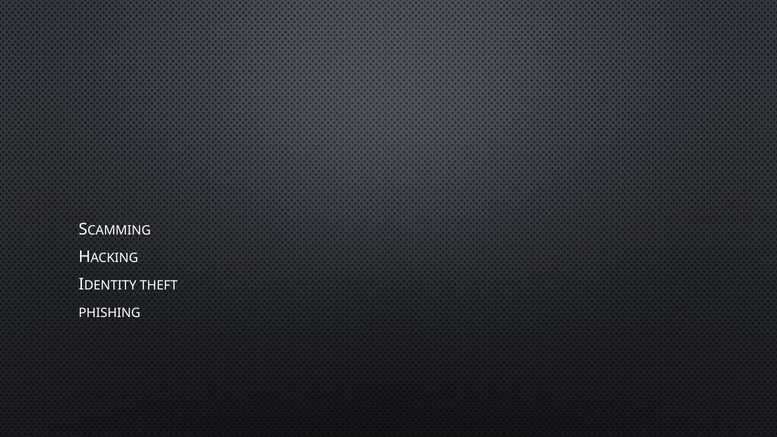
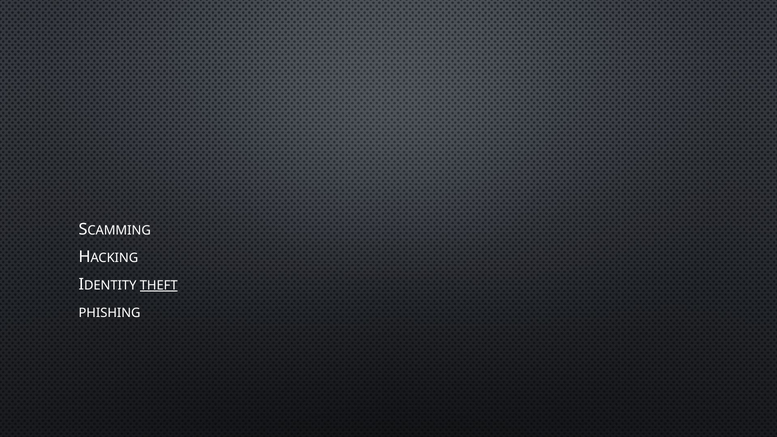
THEFT underline: none -> present
